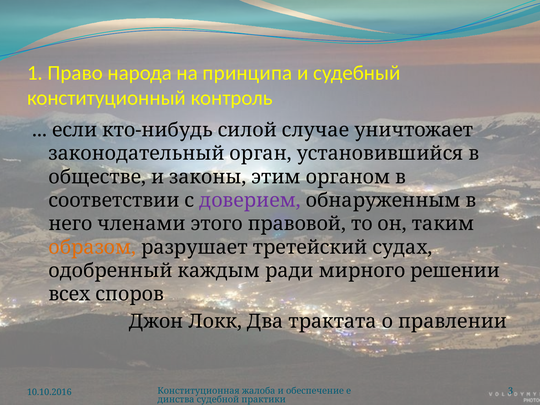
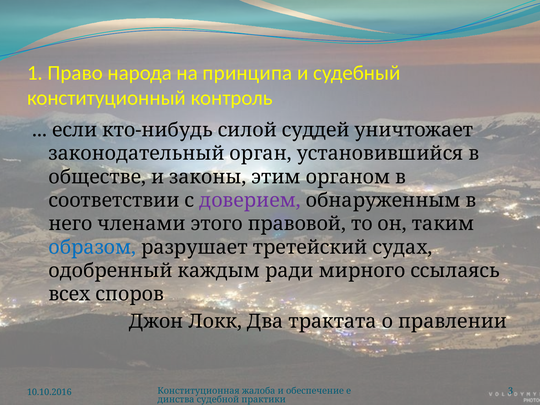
случае: случае -> суддей
образом colour: orange -> blue
решении: решении -> ссылаясь
